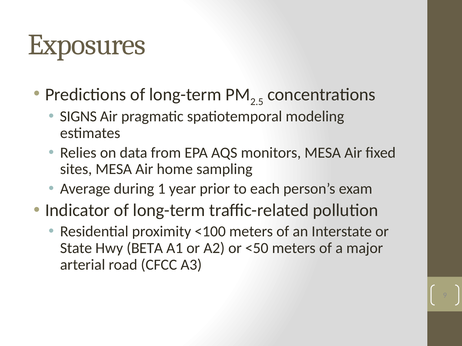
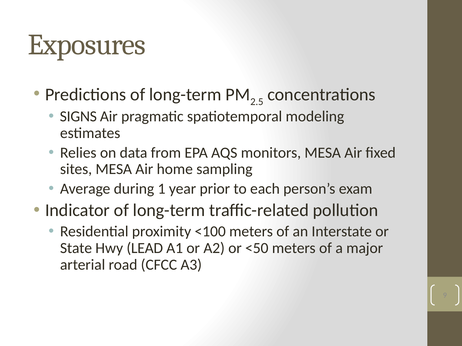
BETA: BETA -> LEAD
